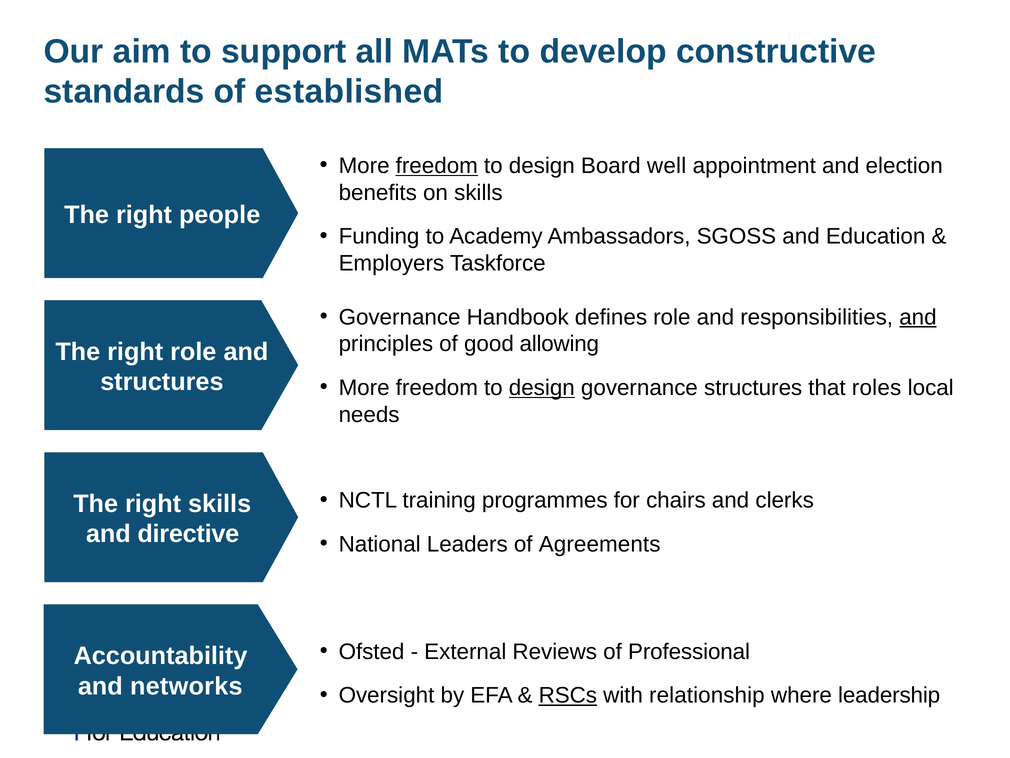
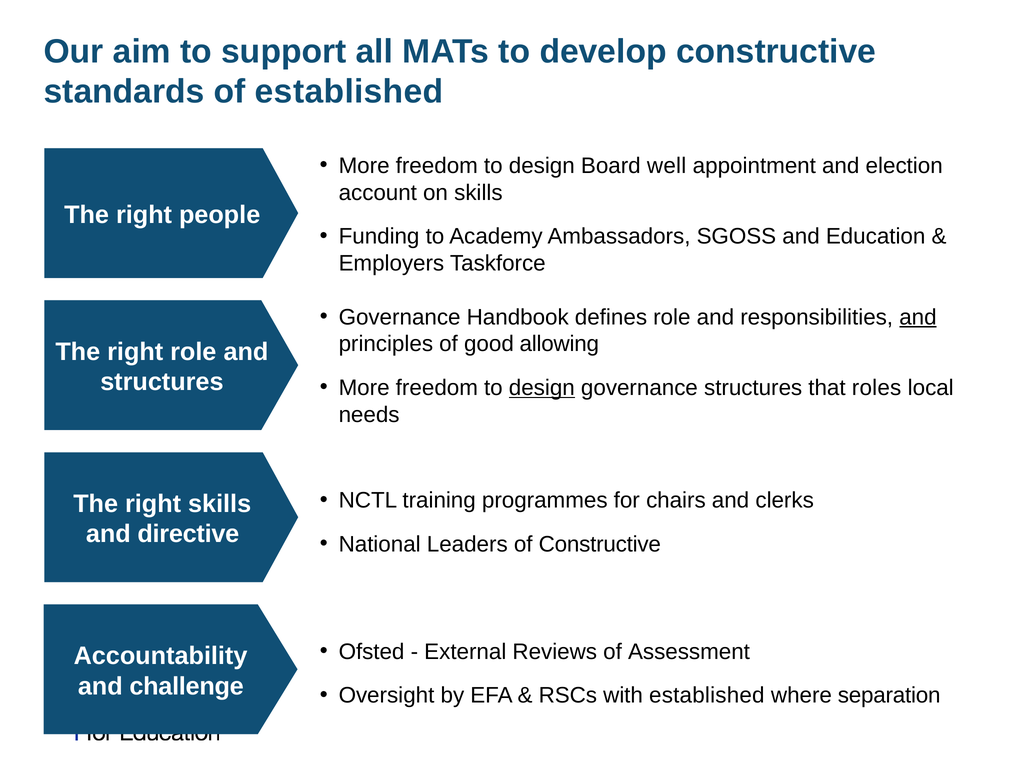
freedom at (437, 166) underline: present -> none
benefits: benefits -> account
of Agreements: Agreements -> Constructive
Professional: Professional -> Assessment
networks: networks -> challenge
RSCs underline: present -> none
with relationship: relationship -> established
leadership: leadership -> separation
